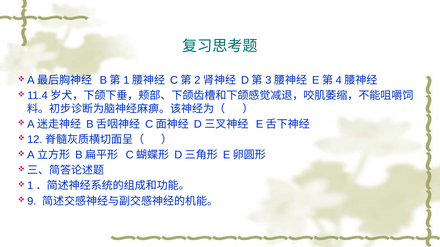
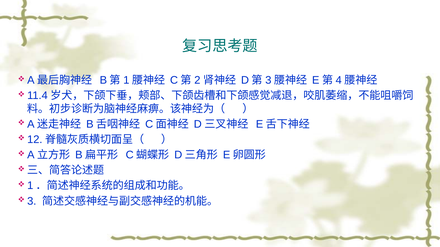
9: 9 -> 3
